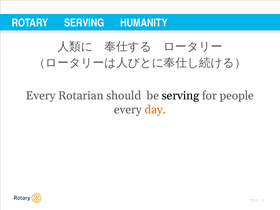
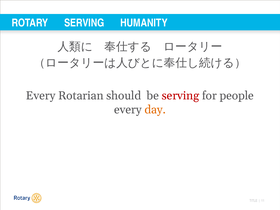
serving at (180, 96) colour: black -> red
